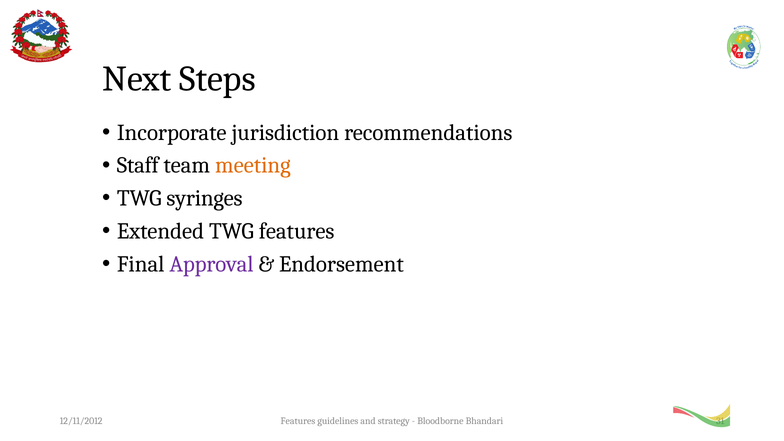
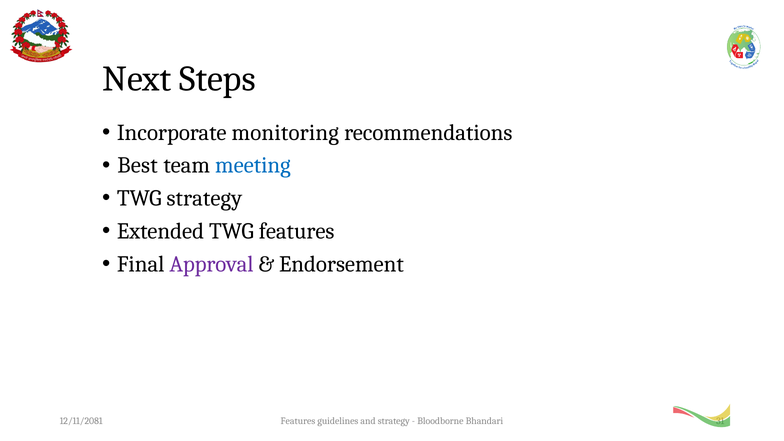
jurisdiction: jurisdiction -> monitoring
Staff: Staff -> Best
meeting colour: orange -> blue
TWG syringes: syringes -> strategy
12/11/2012: 12/11/2012 -> 12/11/2081
